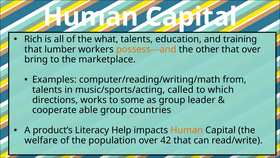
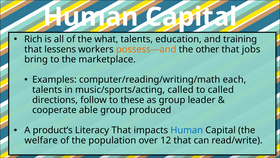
lumber: lumber -> lessens
that over: over -> jobs
from: from -> each
to which: which -> called
works: works -> follow
some: some -> these
countries: countries -> produced
Literacy Help: Help -> That
Human at (187, 130) colour: orange -> blue
42: 42 -> 12
